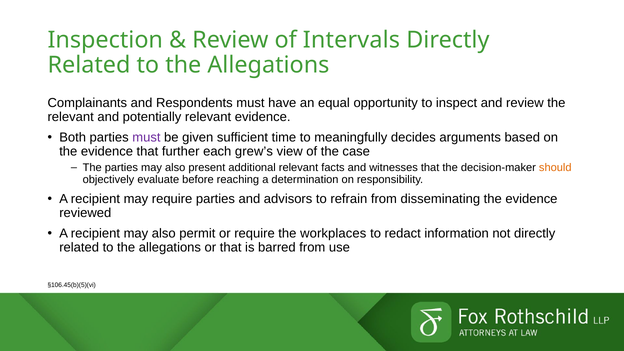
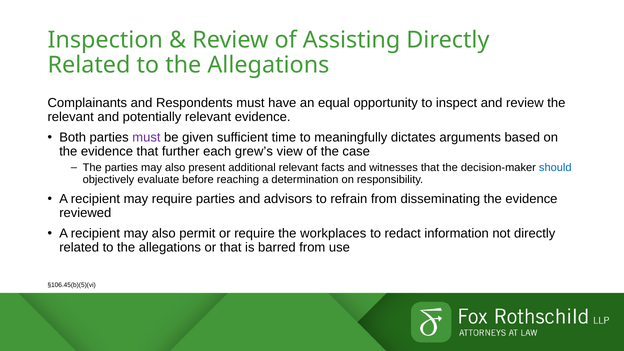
Intervals: Intervals -> Assisting
decides: decides -> dictates
should colour: orange -> blue
